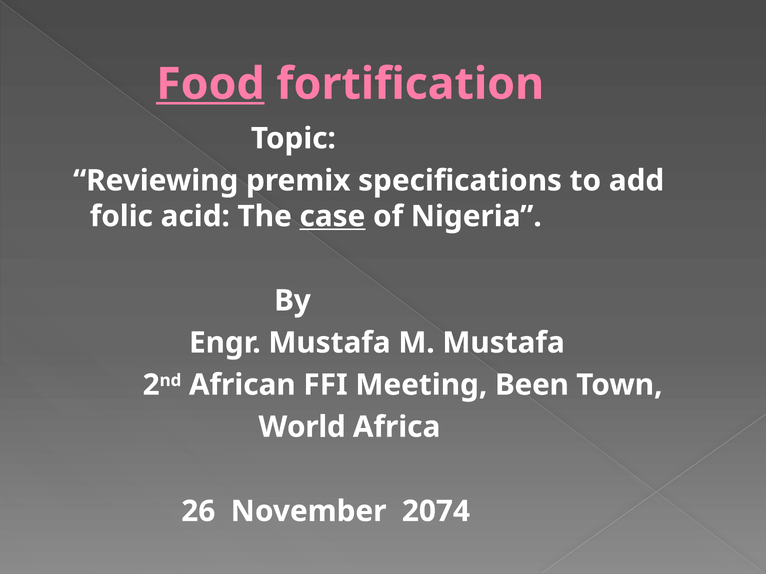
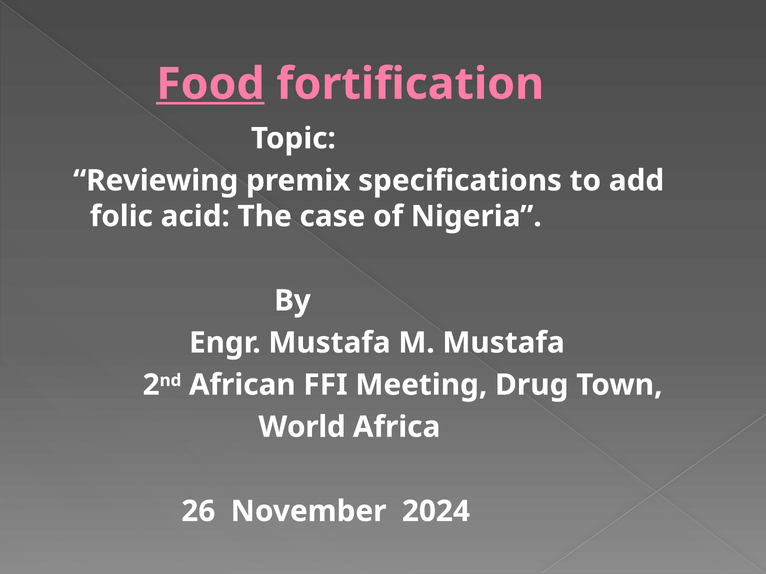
case underline: present -> none
Been: Been -> Drug
2074: 2074 -> 2024
